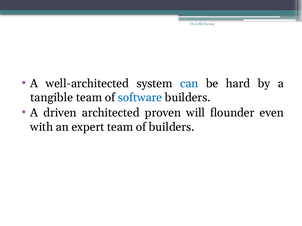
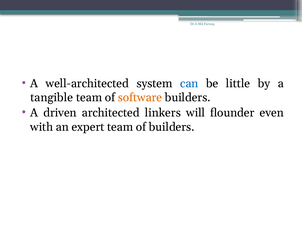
hard: hard -> little
software colour: blue -> orange
proven: proven -> linkers
